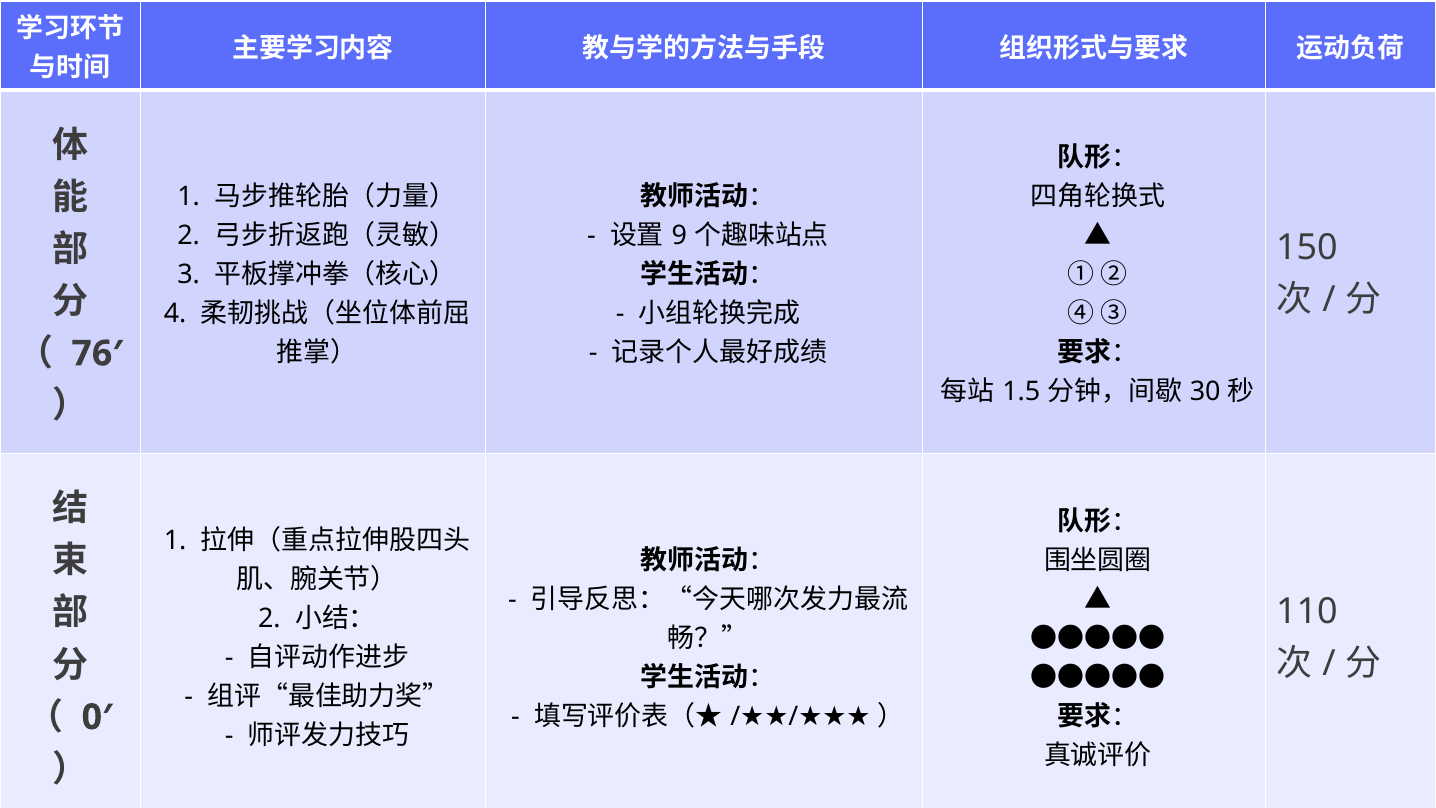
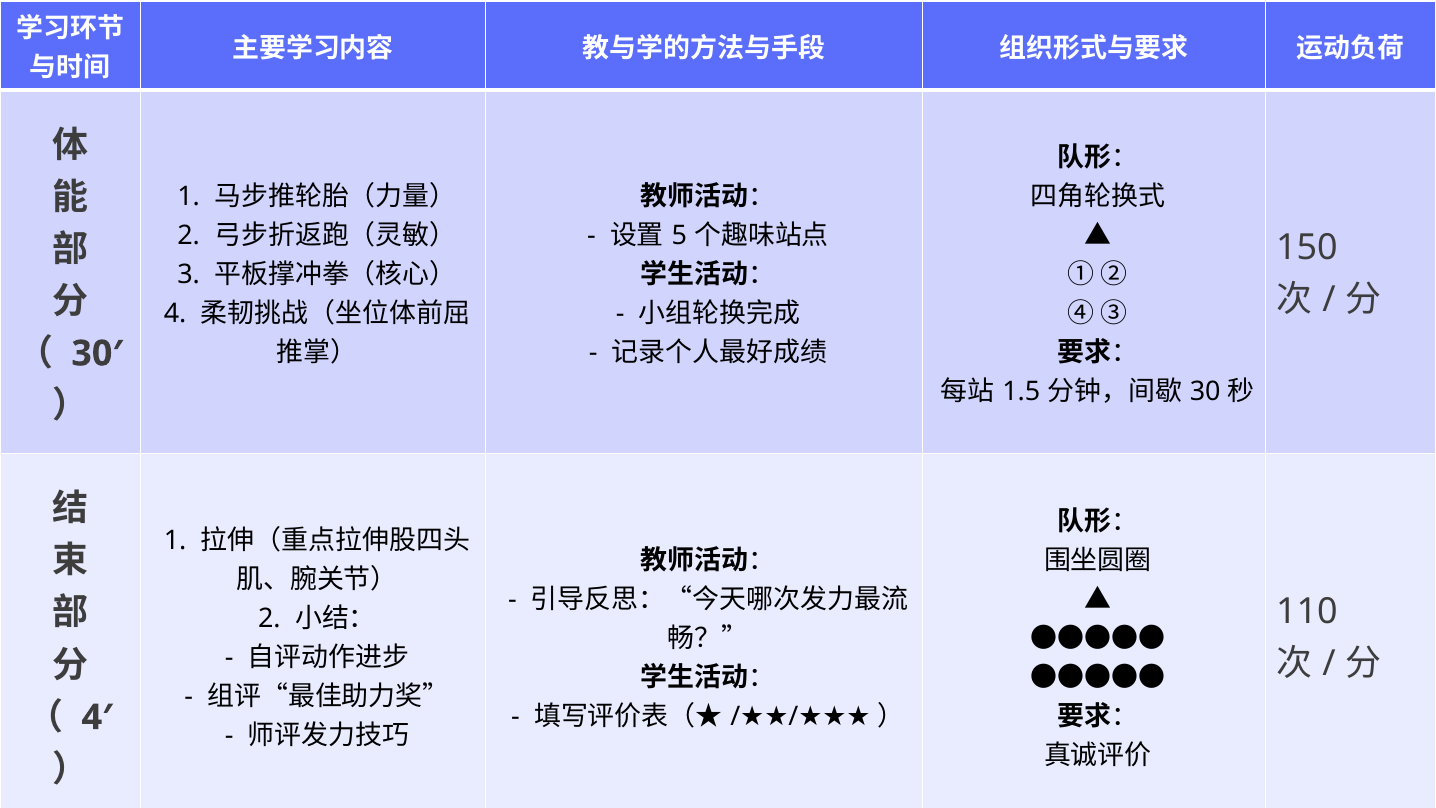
9: 9 -> 5
76′: 76′ -> 30′
0′: 0′ -> 4′
